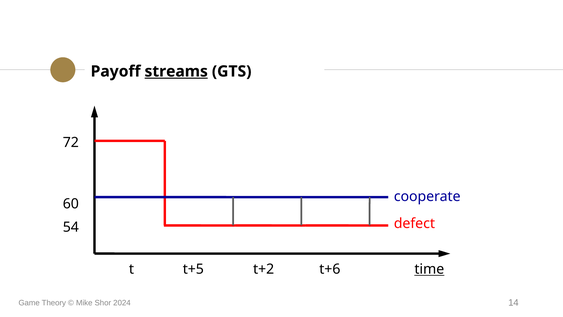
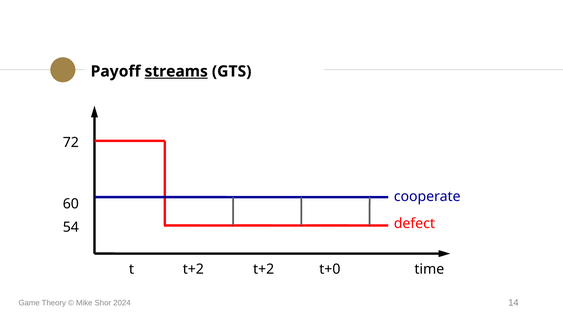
t t+5: t+5 -> t+2
t+6: t+6 -> t+0
time underline: present -> none
